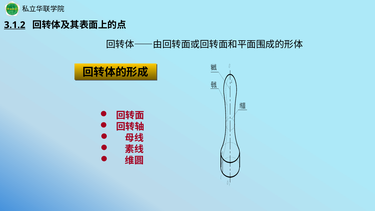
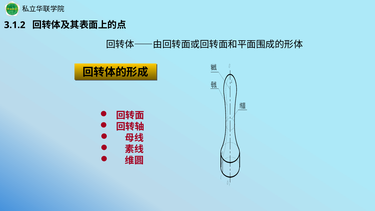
3.1.2 underline: present -> none
